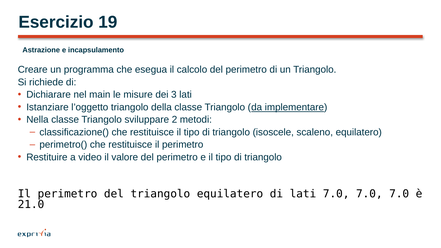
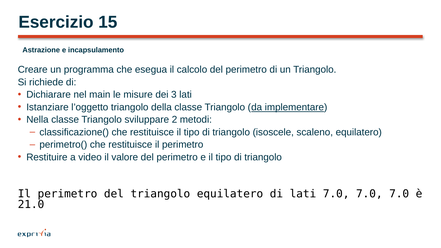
19: 19 -> 15
